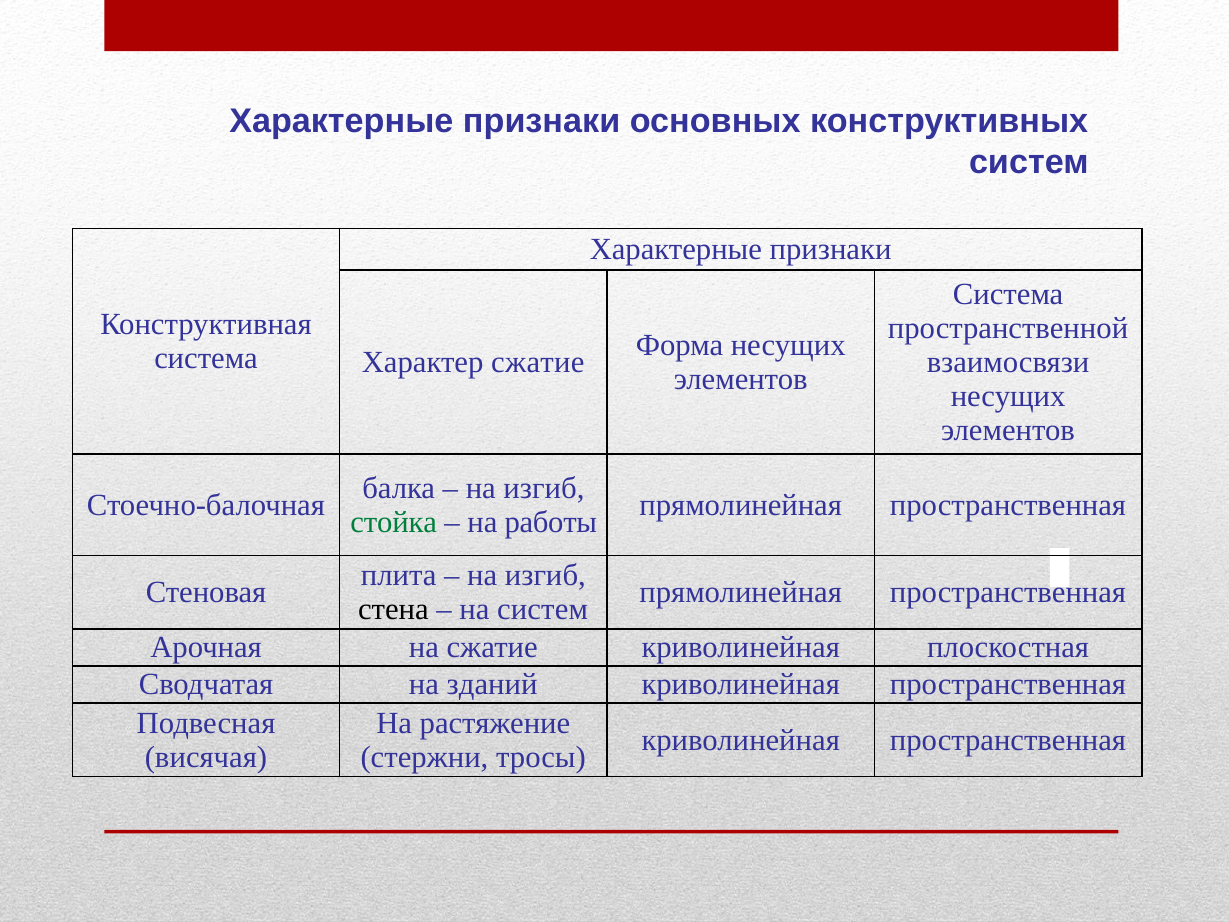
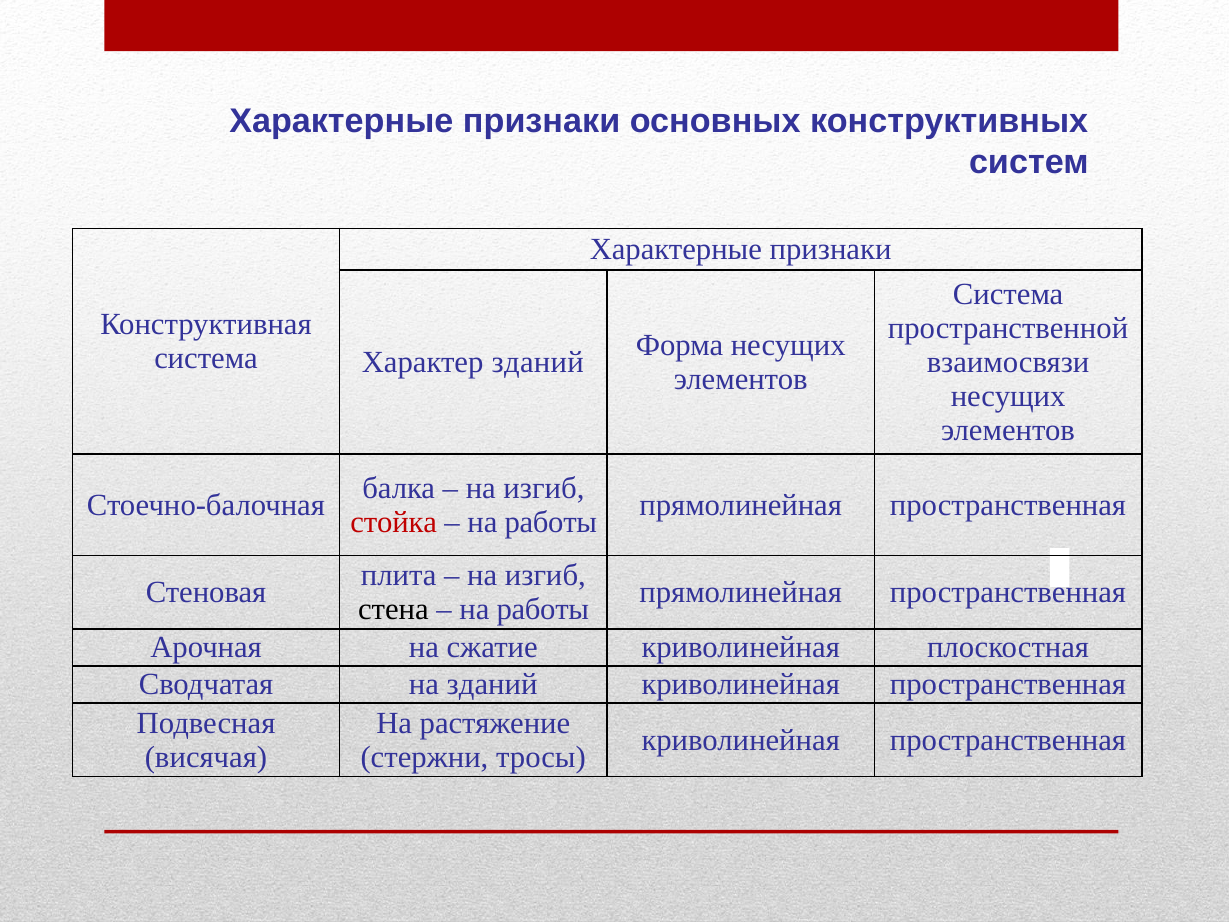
Характер сжатие: сжатие -> зданий
стойка colour: green -> red
систем at (543, 609): систем -> работы
